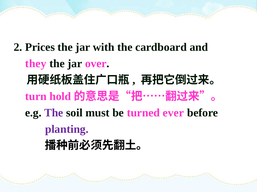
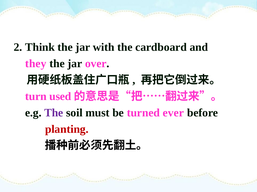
Prices: Prices -> Think
hold: hold -> used
planting colour: purple -> red
